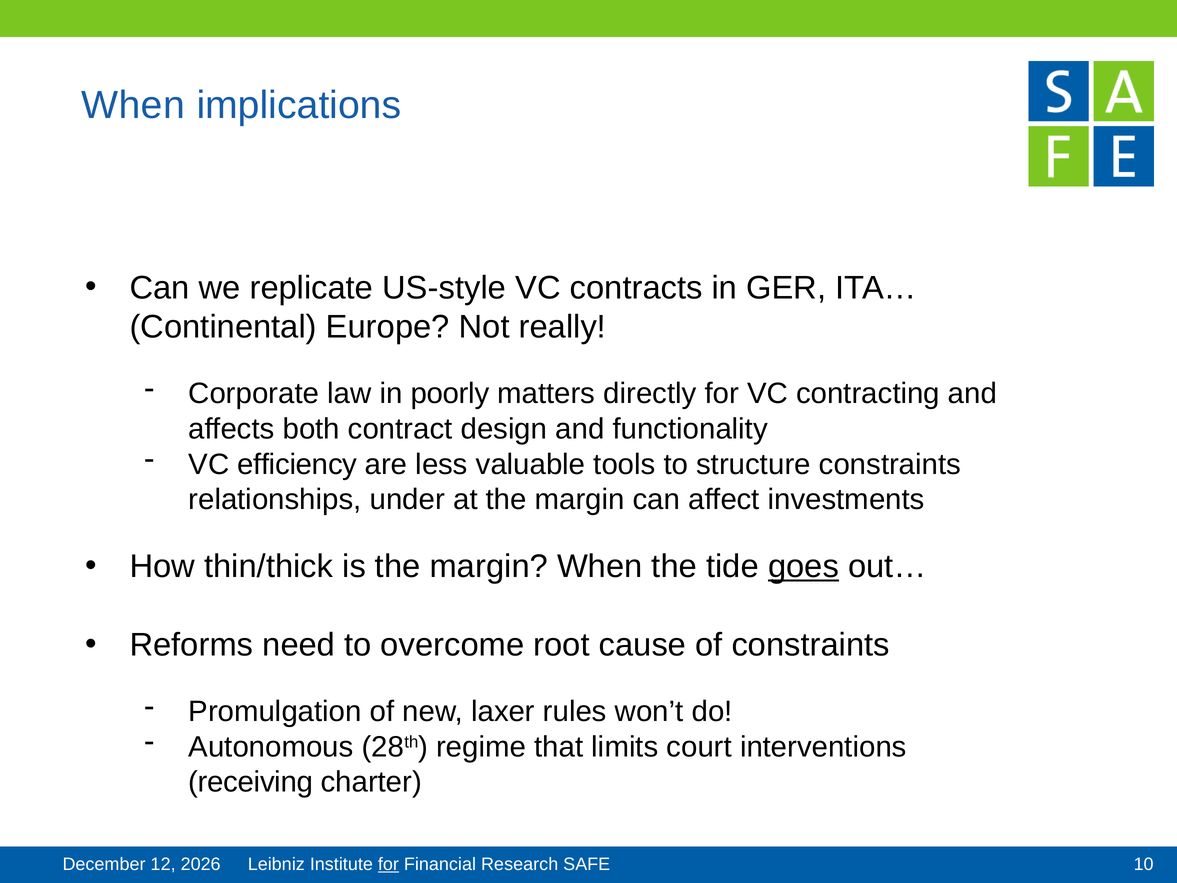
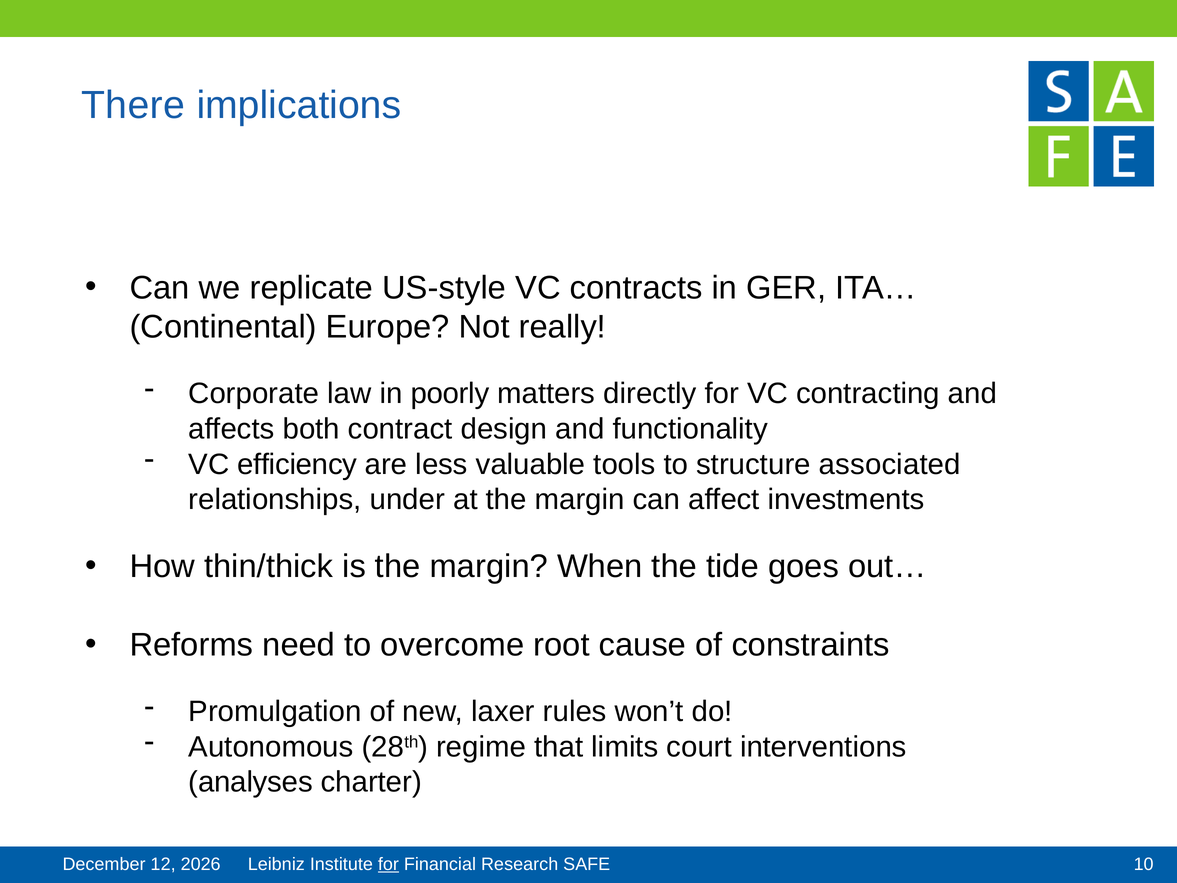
When at (133, 105): When -> There
structure constraints: constraints -> associated
goes underline: present -> none
receiving: receiving -> analyses
